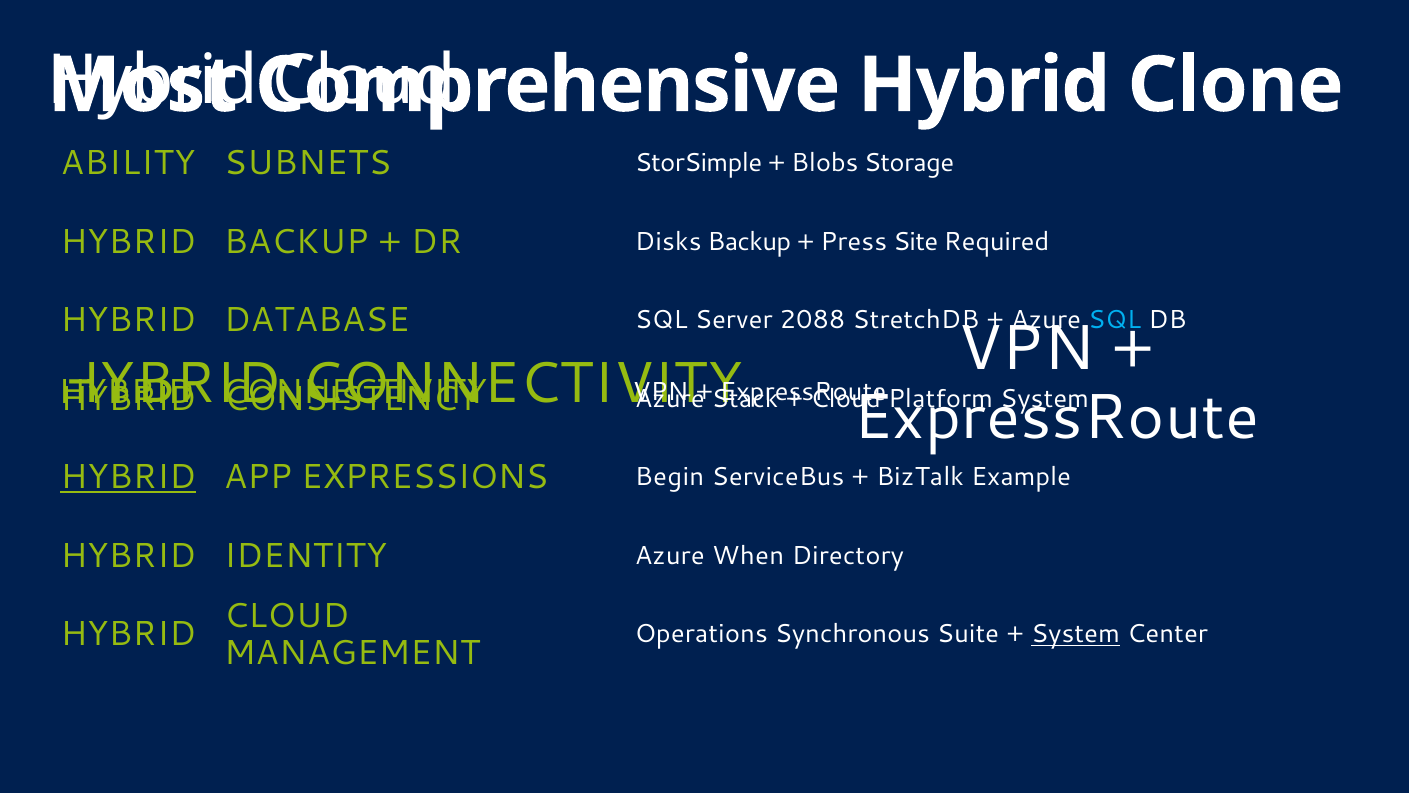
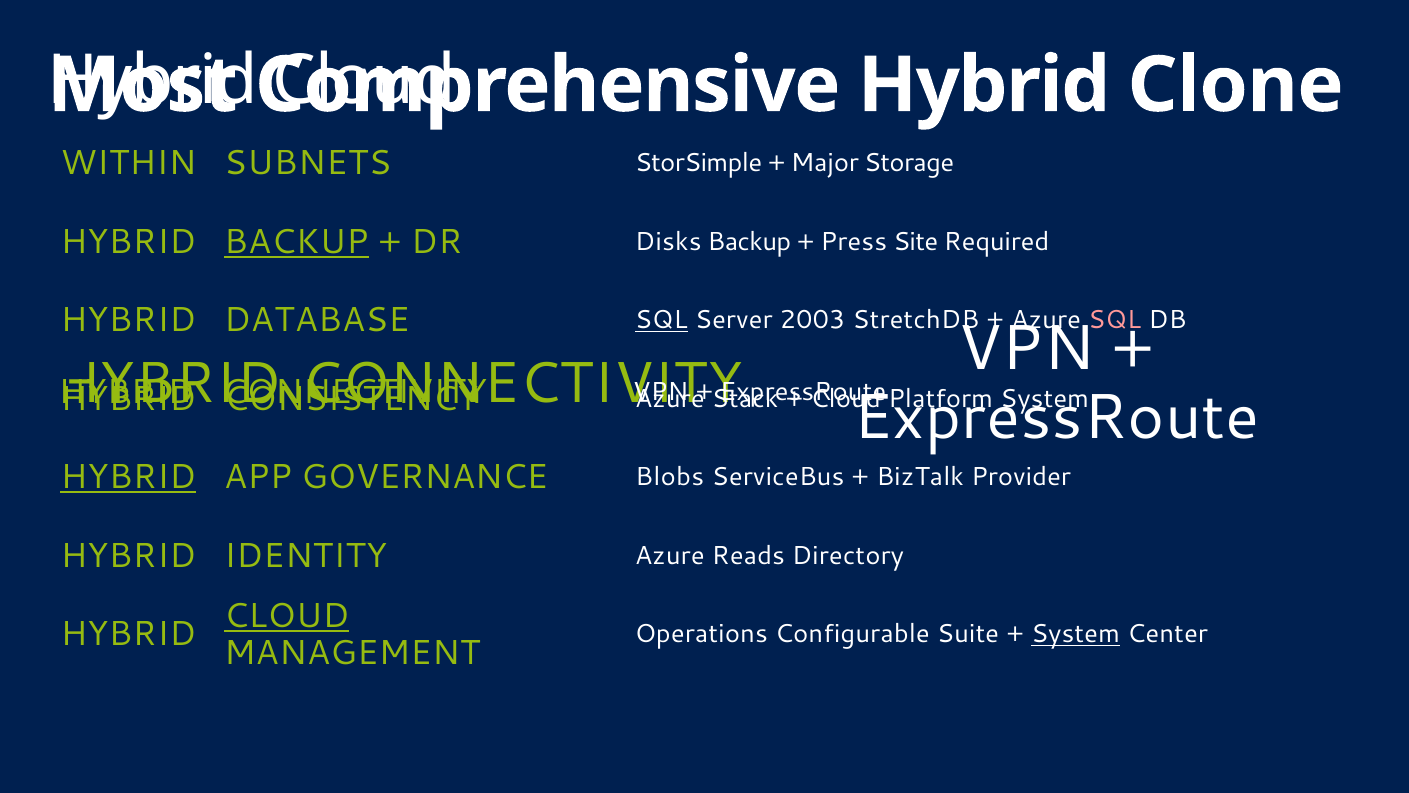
ABILITY: ABILITY -> WITHIN
Blobs: Blobs -> Major
BACKUP at (296, 242) underline: none -> present
SQL at (661, 320) underline: none -> present
2088: 2088 -> 2003
SQL at (1115, 320) colour: light blue -> pink
EXPRESSIONS: EXPRESSIONS -> GOVERNANCE
Begin: Begin -> Blobs
Example: Example -> Provider
When: When -> Reads
CLOUD at (287, 615) underline: none -> present
Synchronous: Synchronous -> Configurable
